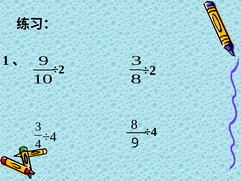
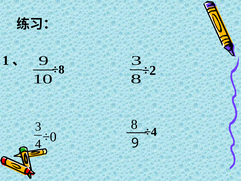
÷2 at (58, 70): ÷2 -> ÷8
÷4 at (50, 137): ÷4 -> ÷0
